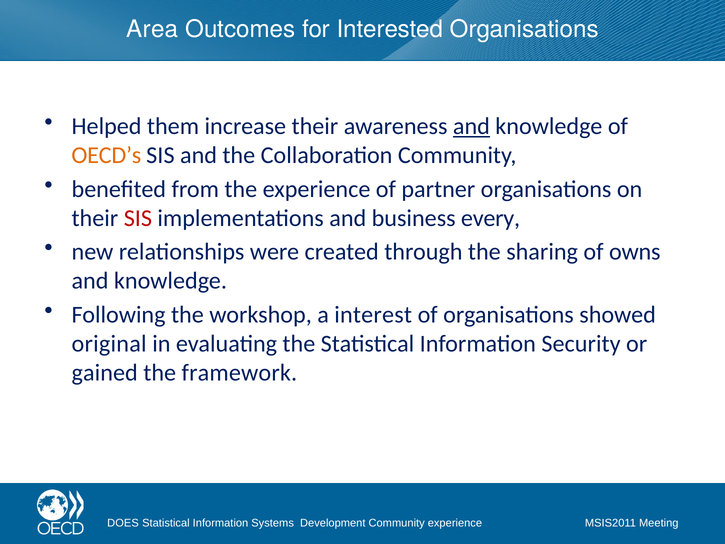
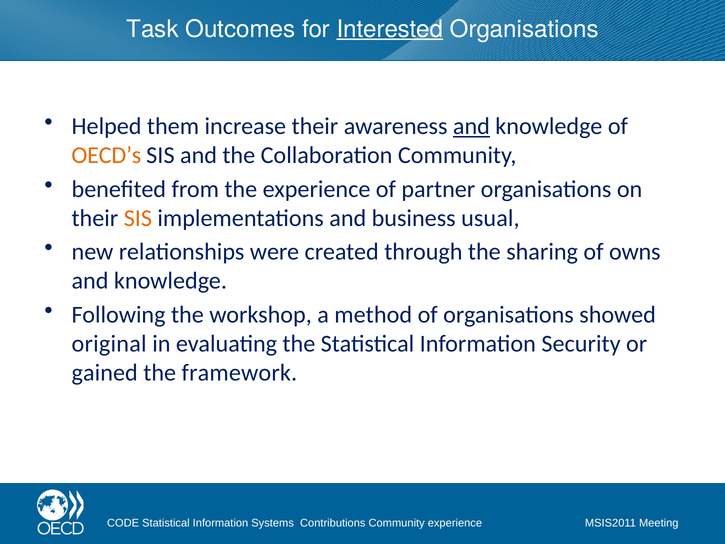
Area: Area -> Task
Interested underline: none -> present
SIS at (138, 218) colour: red -> orange
every: every -> usual
interest: interest -> method
DOES: DOES -> CODE
Development: Development -> Contributions
